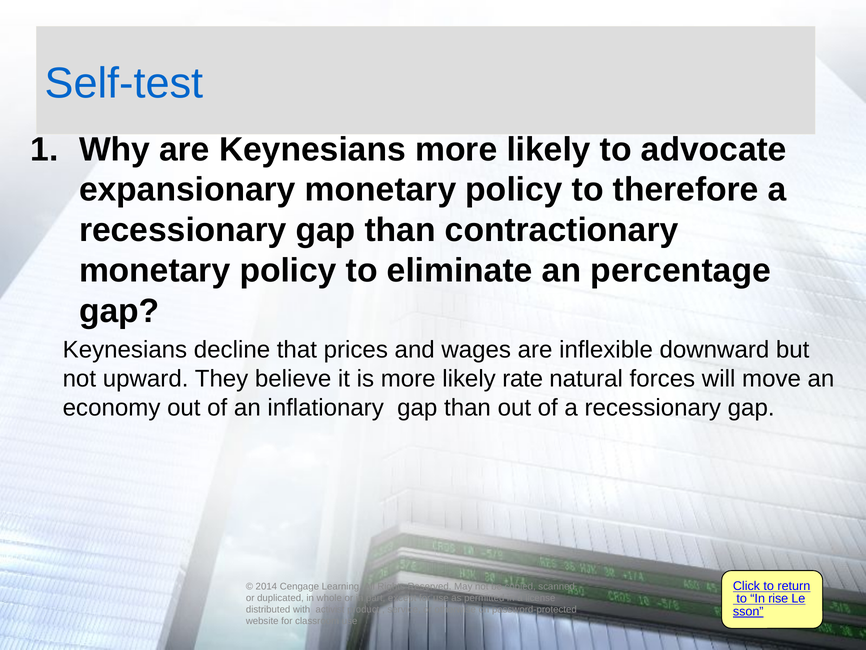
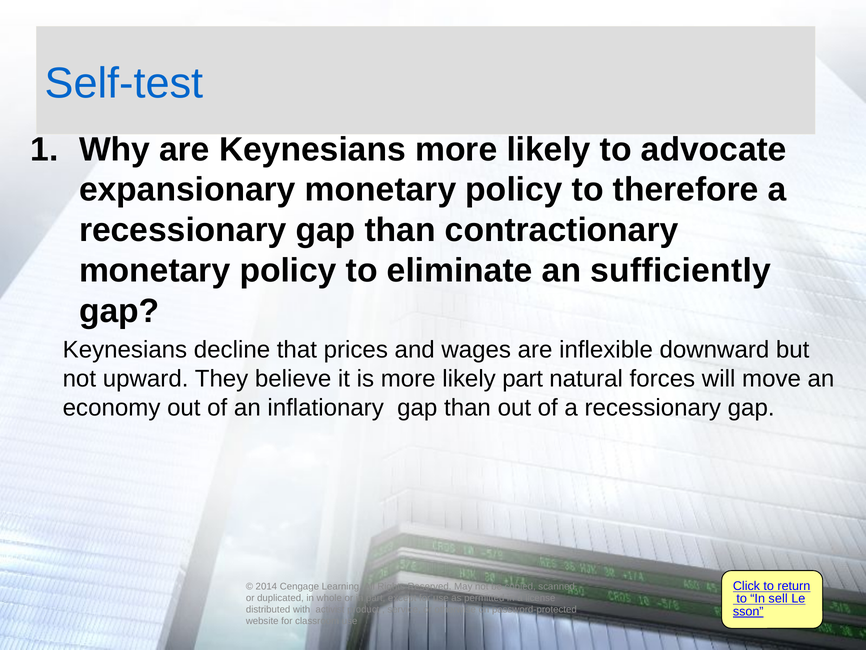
percentage: percentage -> sufficiently
likely rate: rate -> part
rise: rise -> sell
